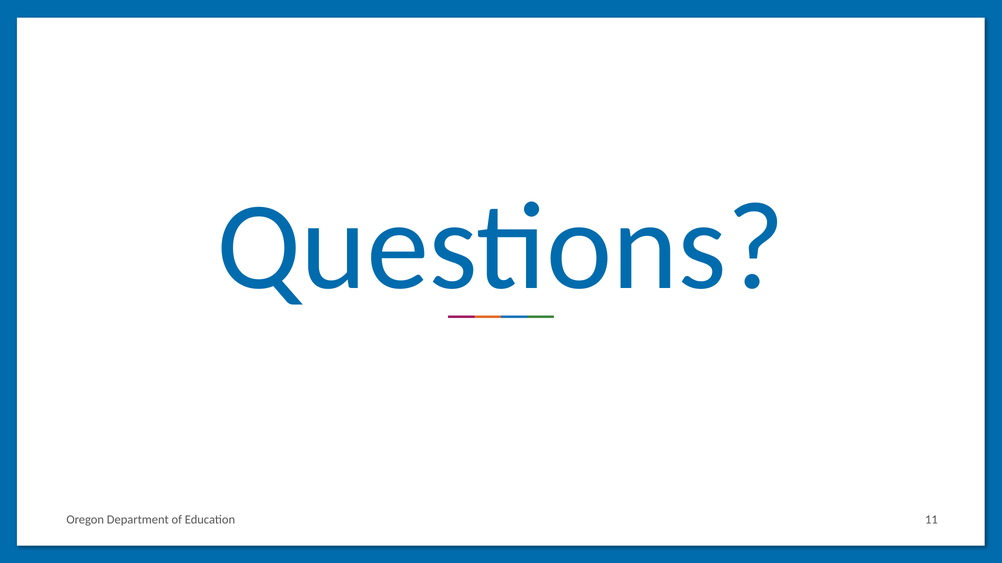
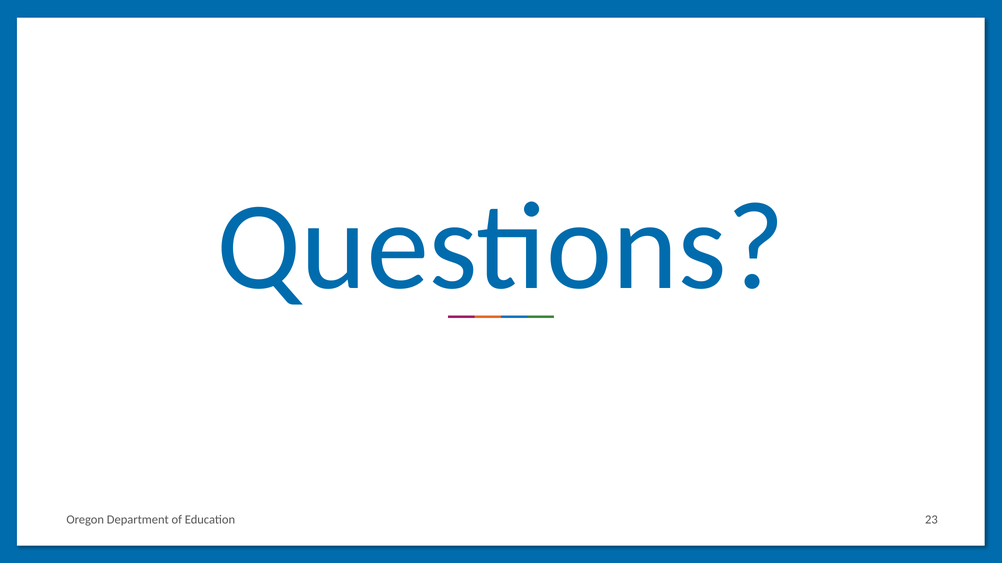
11: 11 -> 23
